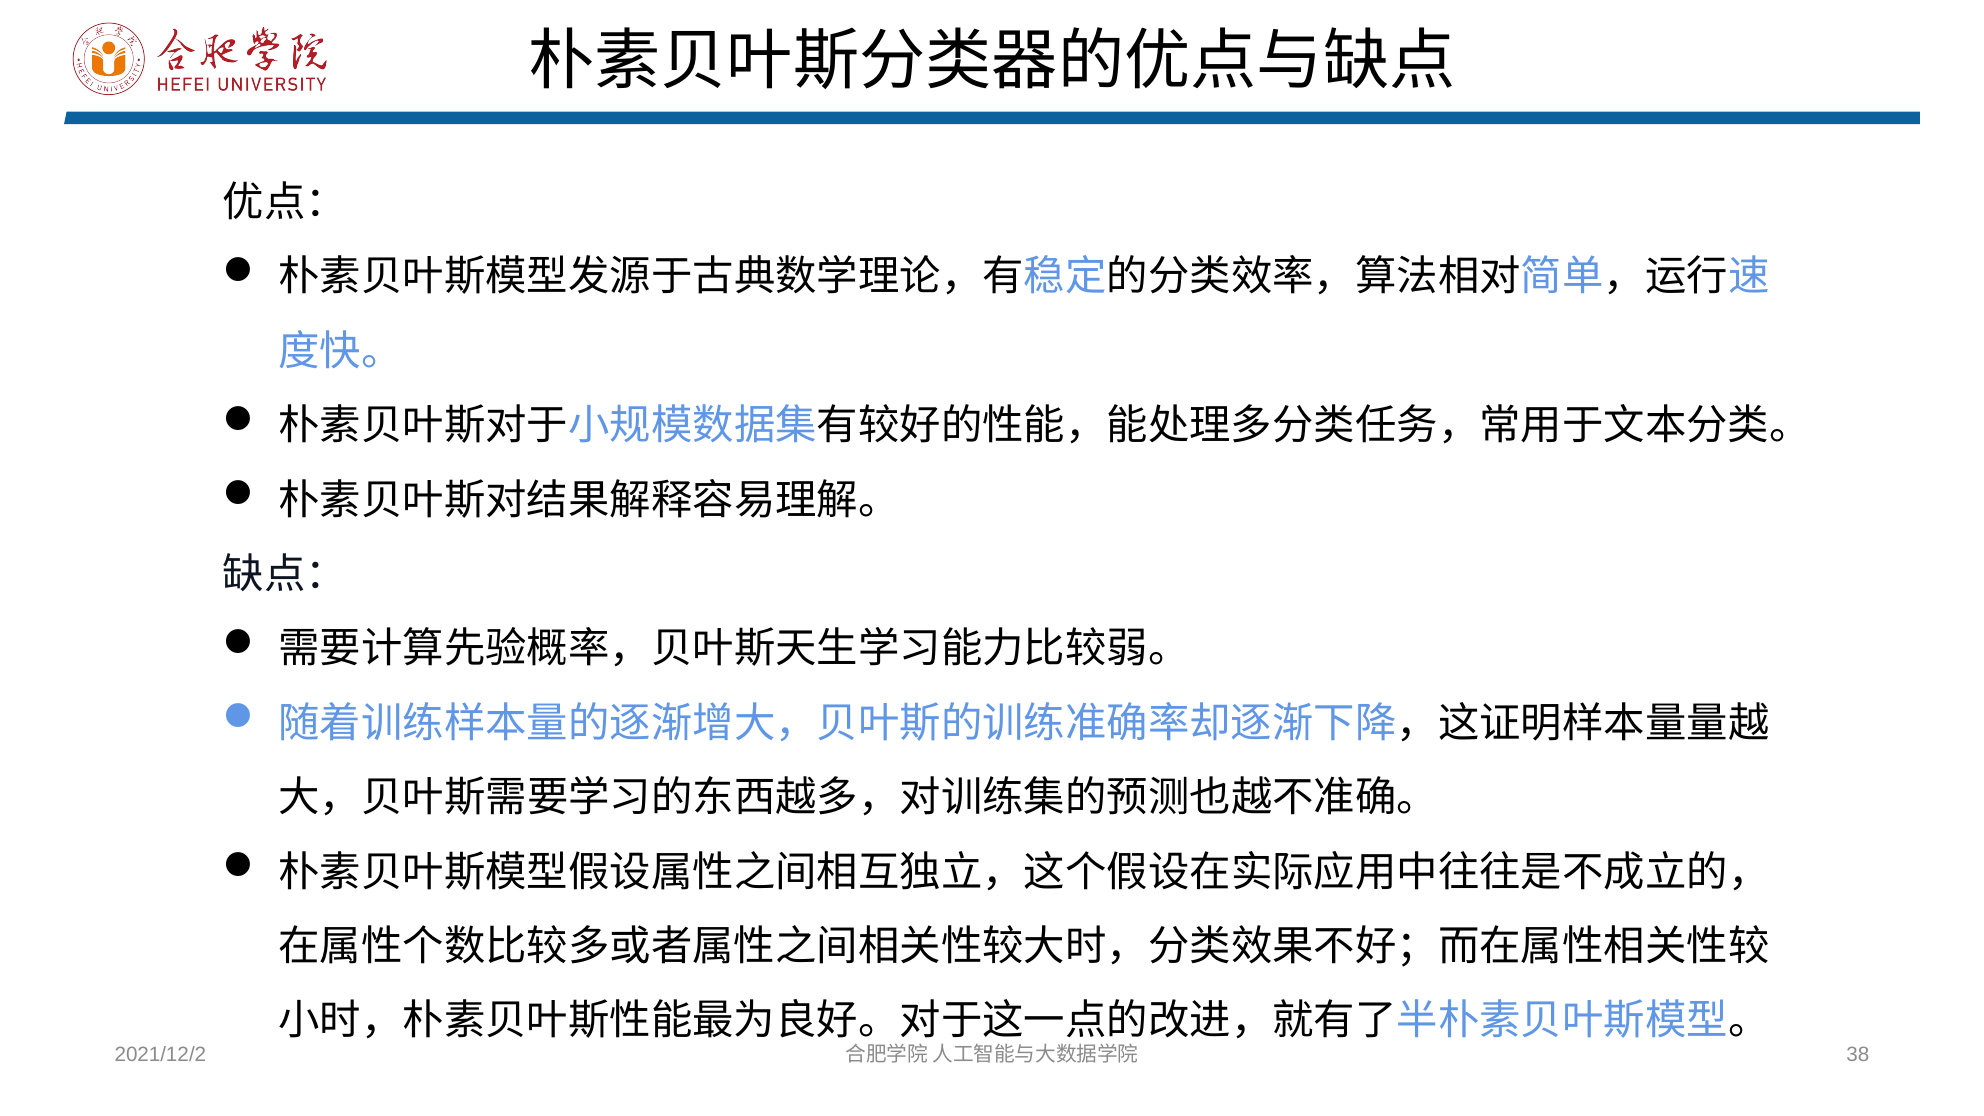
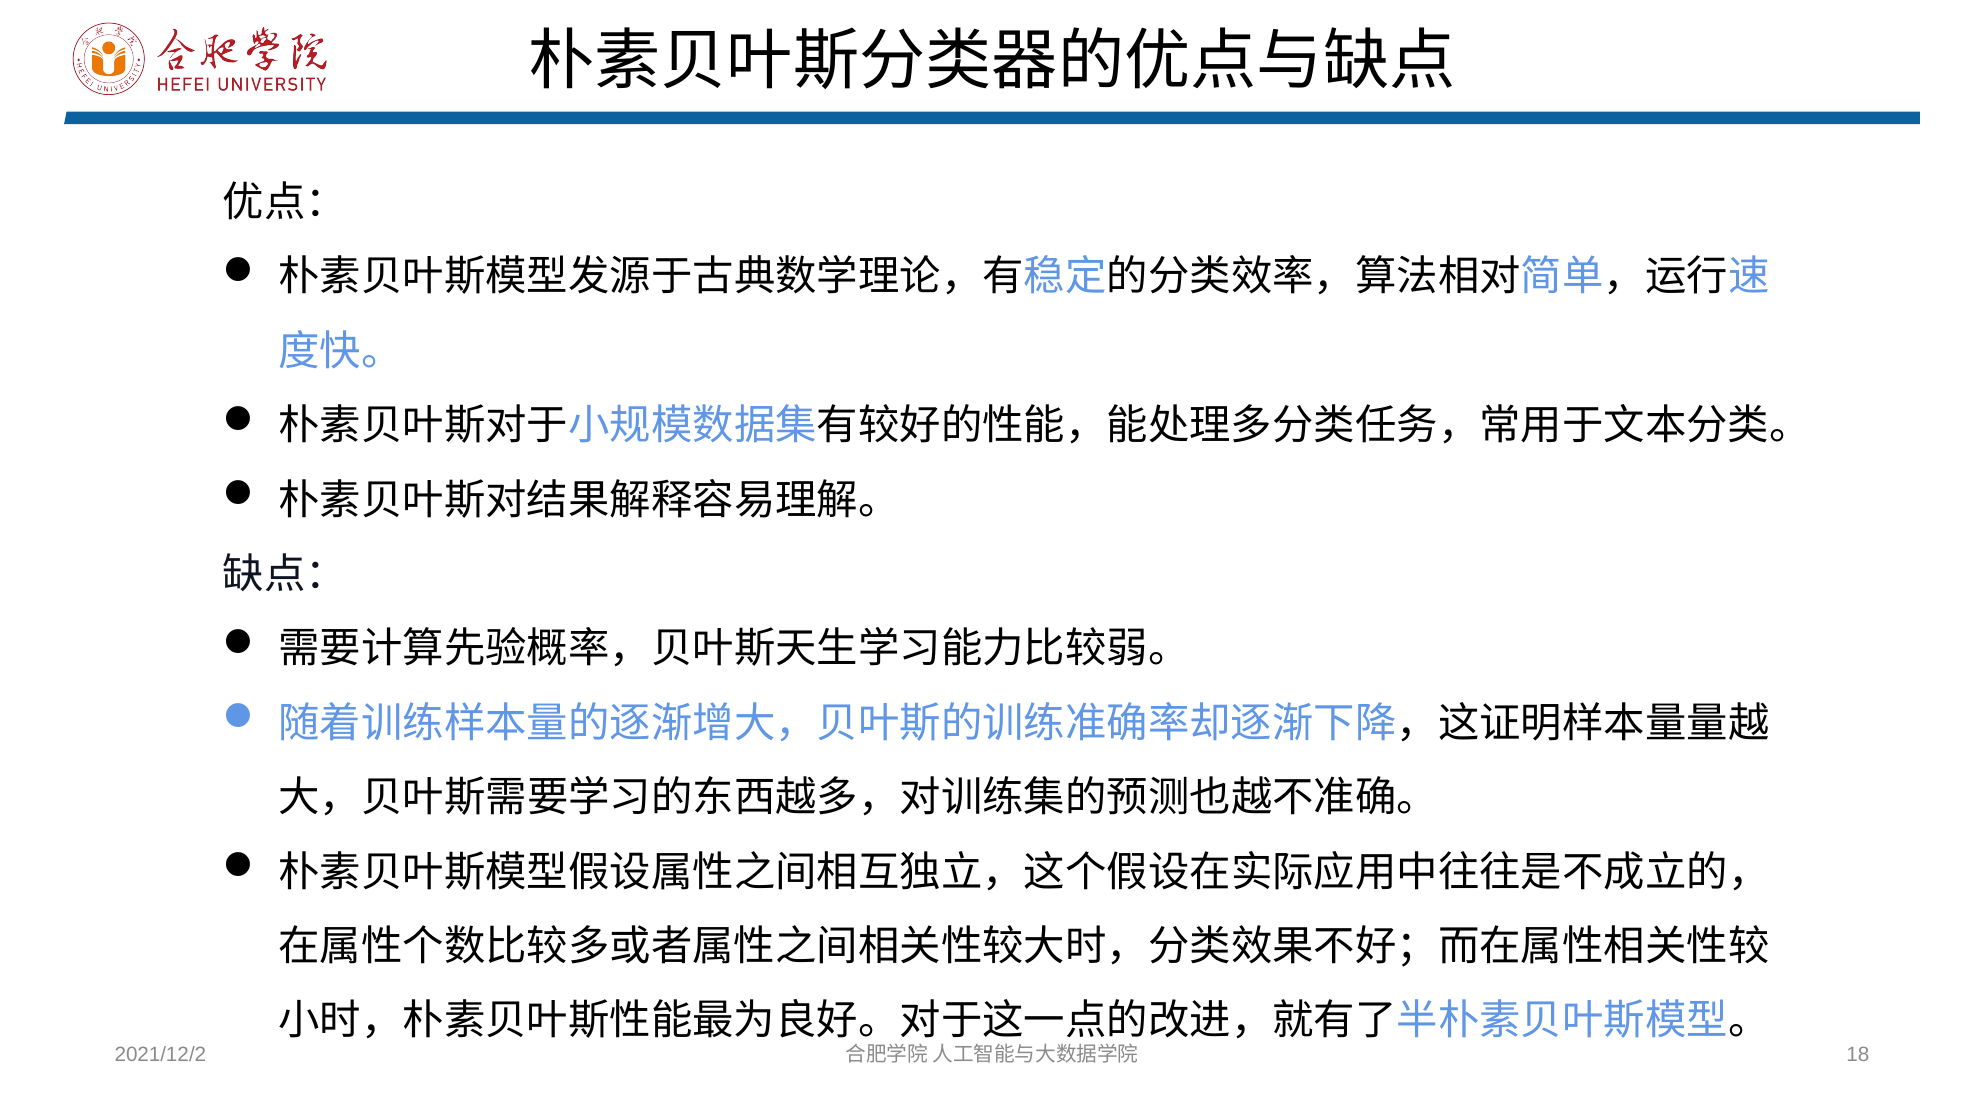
38: 38 -> 18
